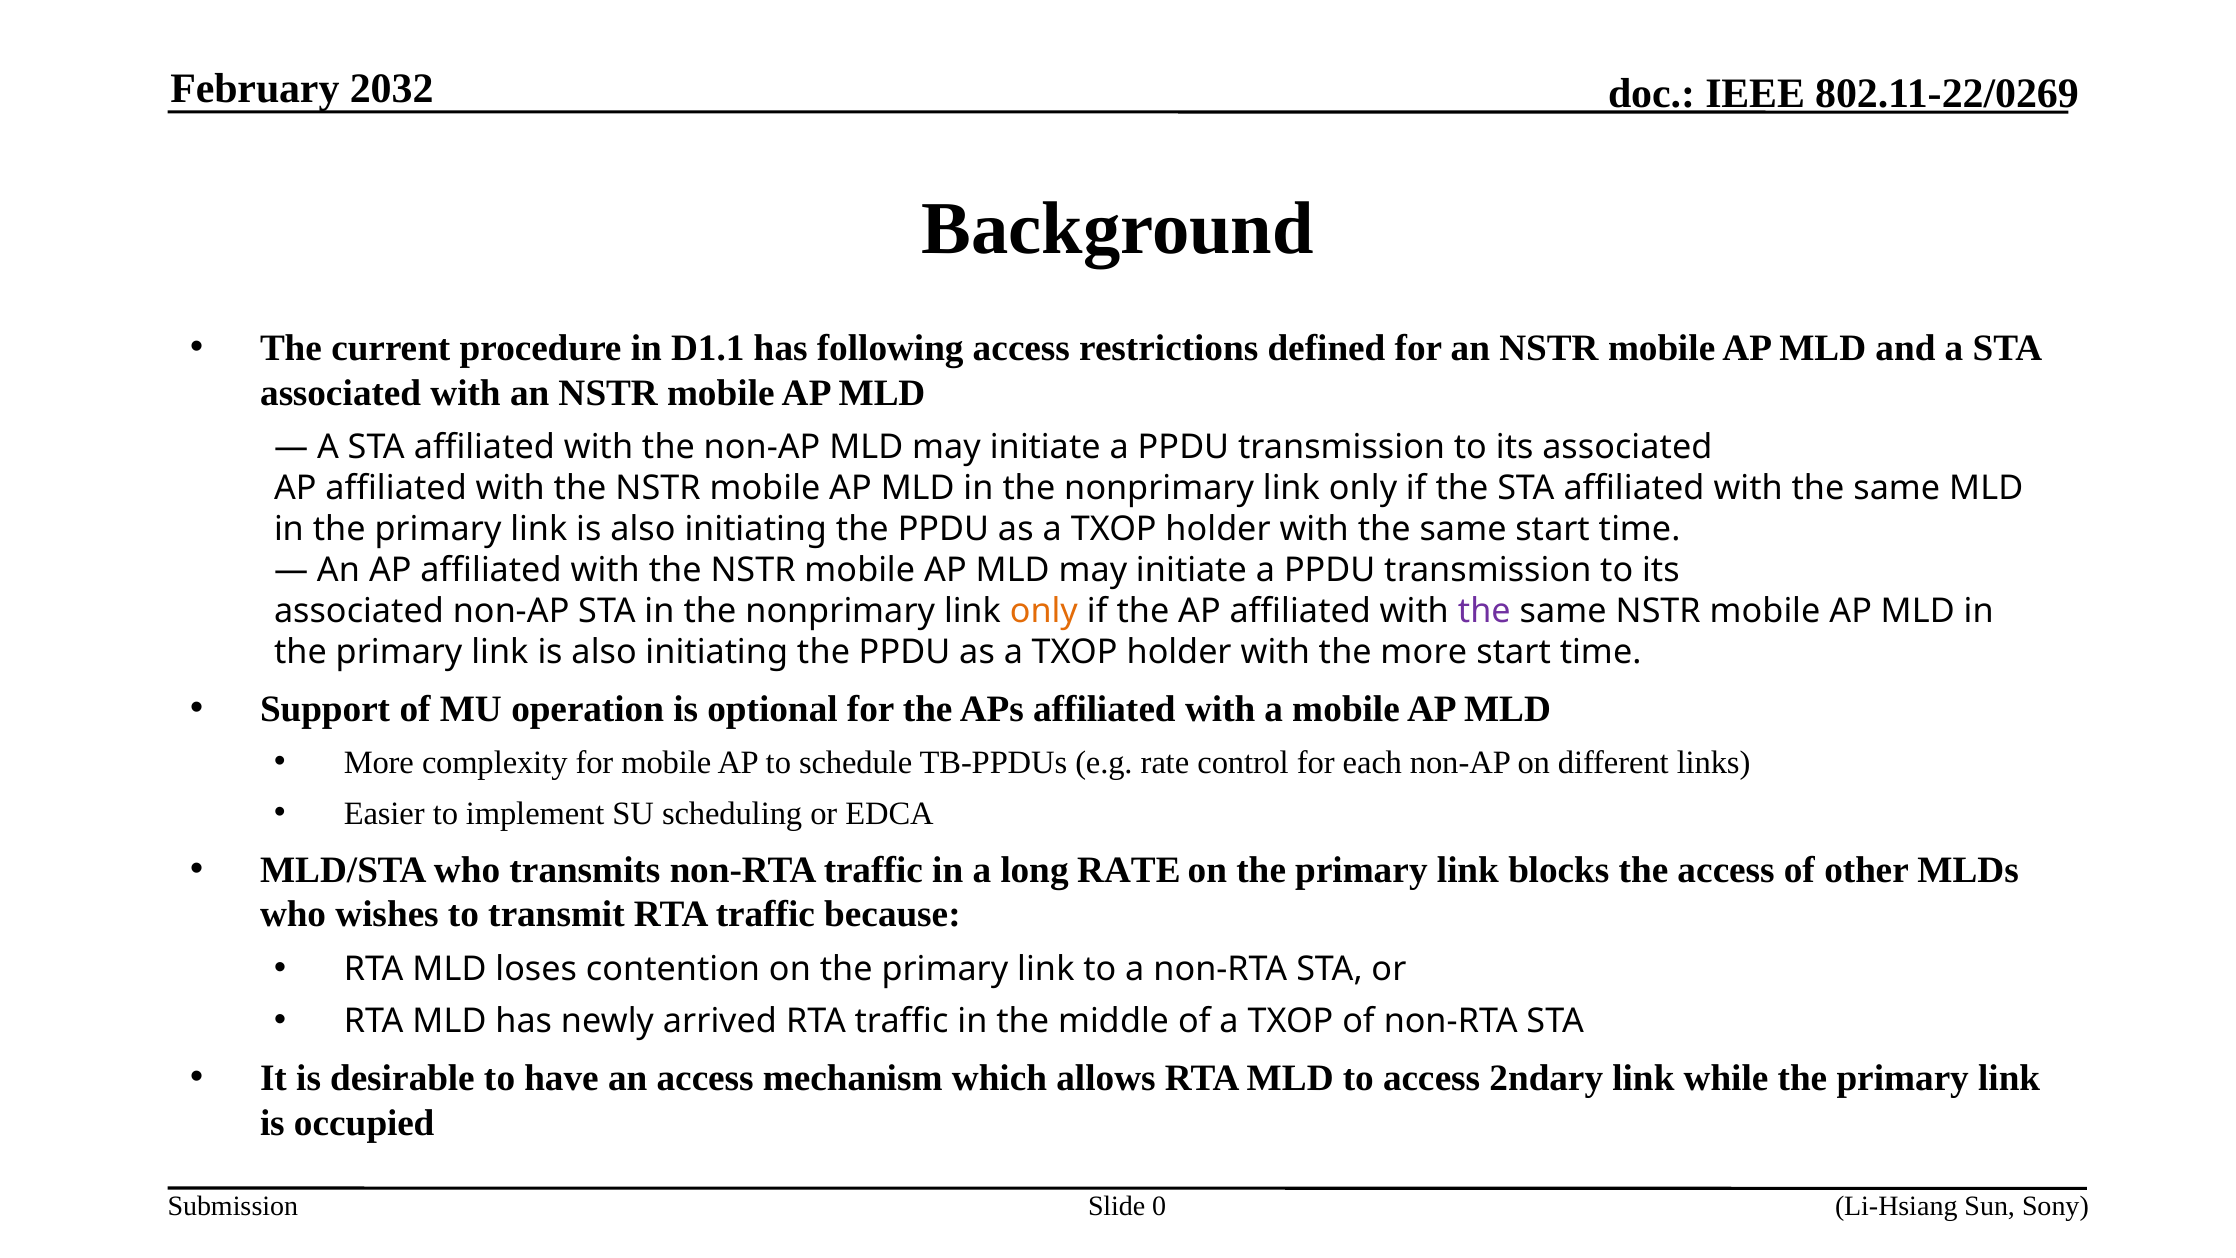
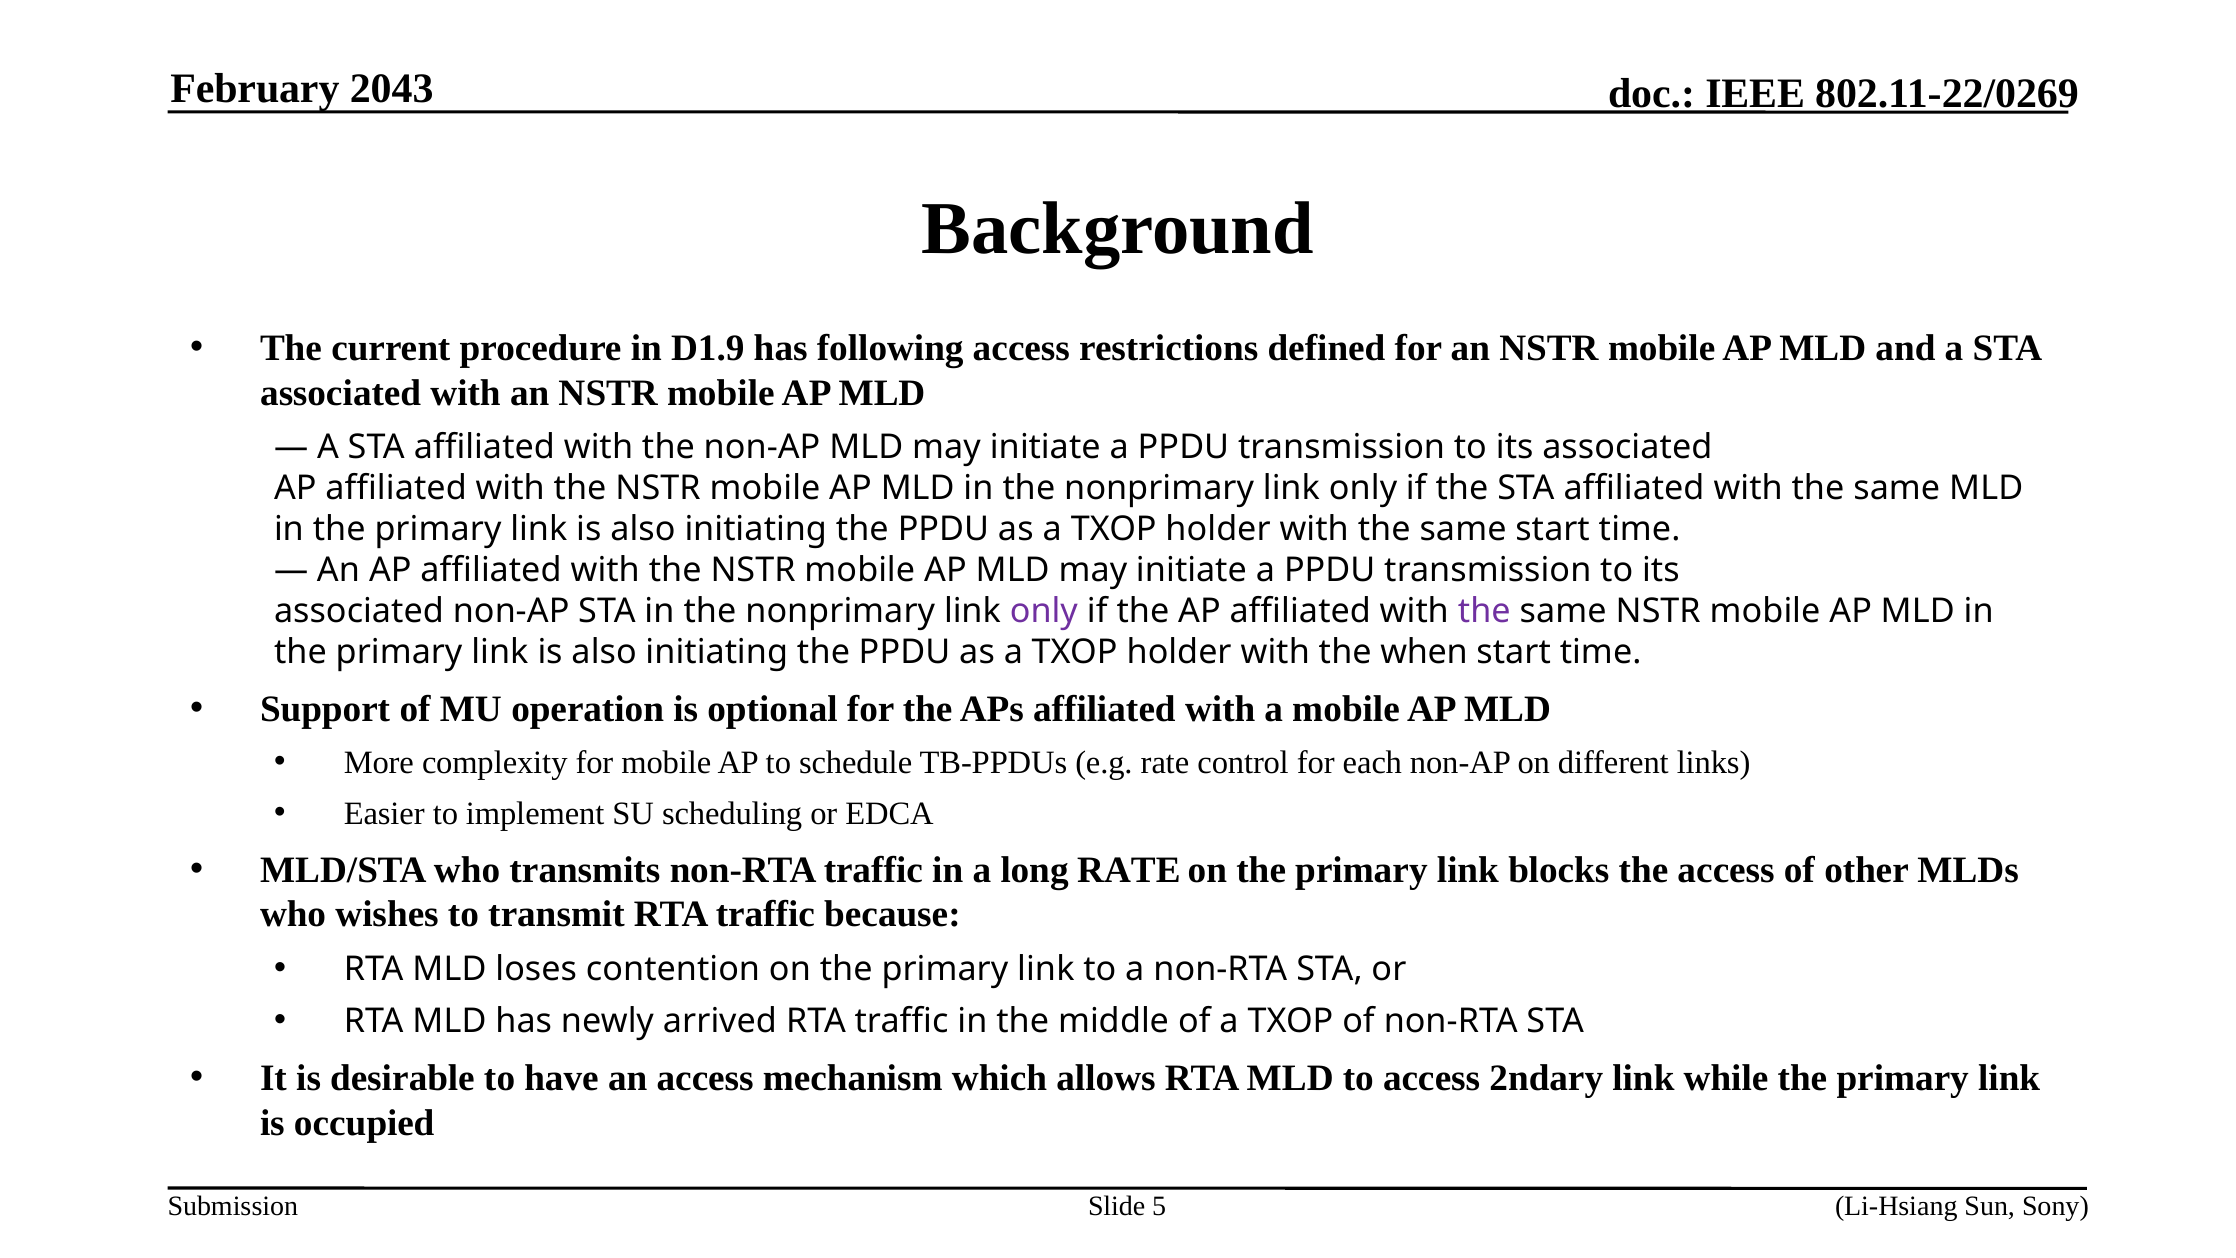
2032: 2032 -> 2043
D1.1: D1.1 -> D1.9
only at (1044, 611) colour: orange -> purple
the more: more -> when
0: 0 -> 5
